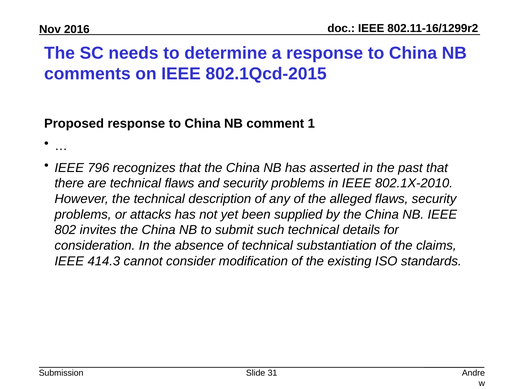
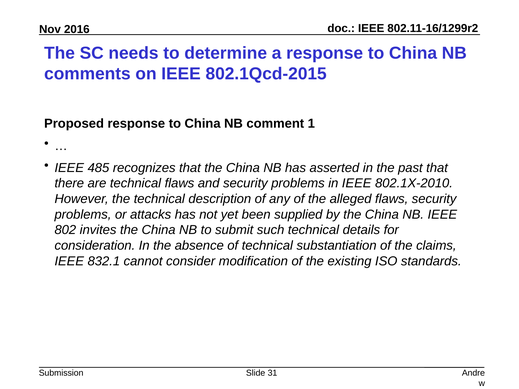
796: 796 -> 485
414.3: 414.3 -> 832.1
